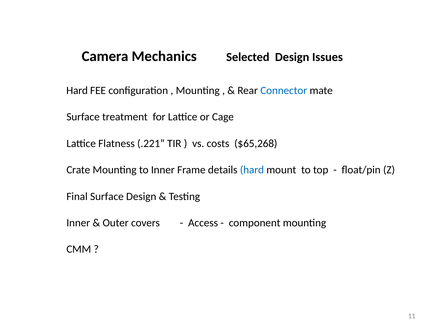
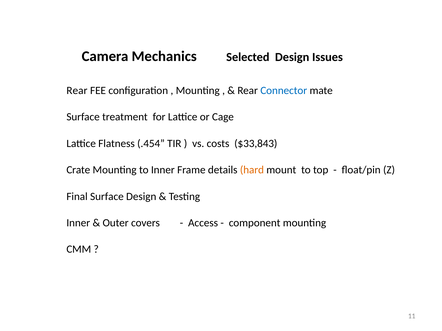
Hard at (77, 91): Hard -> Rear
.221: .221 -> .454
$65,268: $65,268 -> $33,843
hard at (252, 170) colour: blue -> orange
